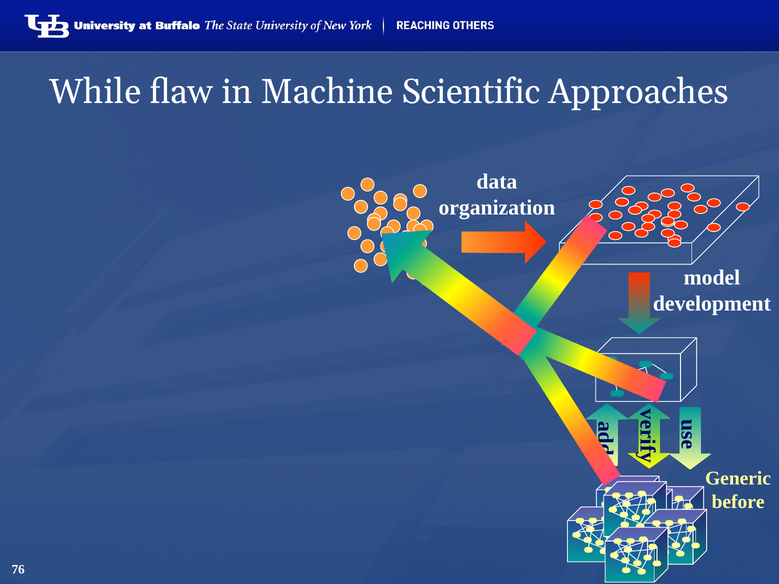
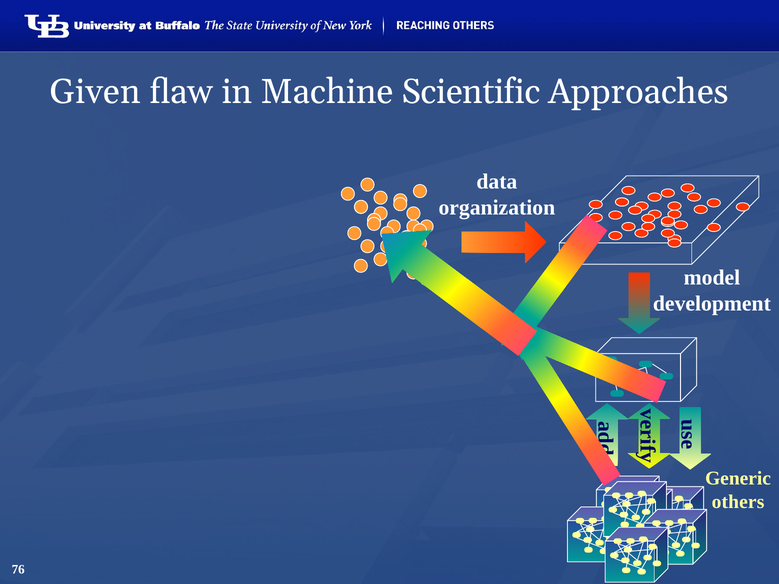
While: While -> Given
before: before -> others
